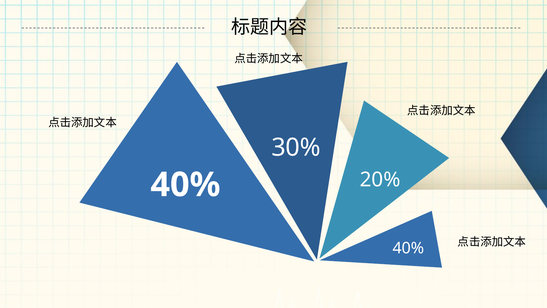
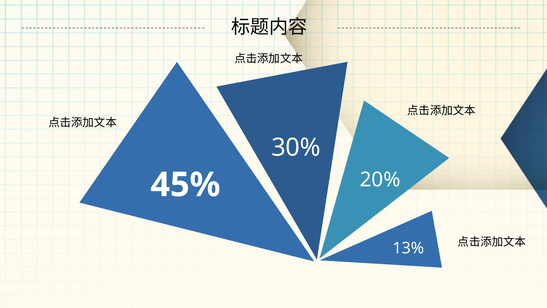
40% at (185, 185): 40% -> 45%
40% at (408, 248): 40% -> 13%
